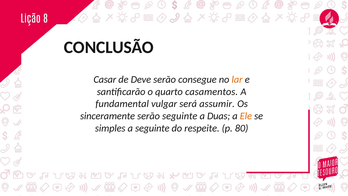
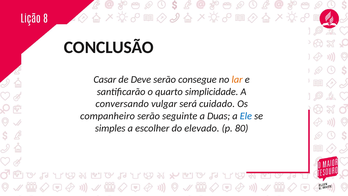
casamentos: casamentos -> simplicidade
fundamental: fundamental -> conversando
assumir: assumir -> cuidado
sinceramente: sinceramente -> companheiro
Ele colour: orange -> blue
a seguinte: seguinte -> escolher
respeite: respeite -> elevado
